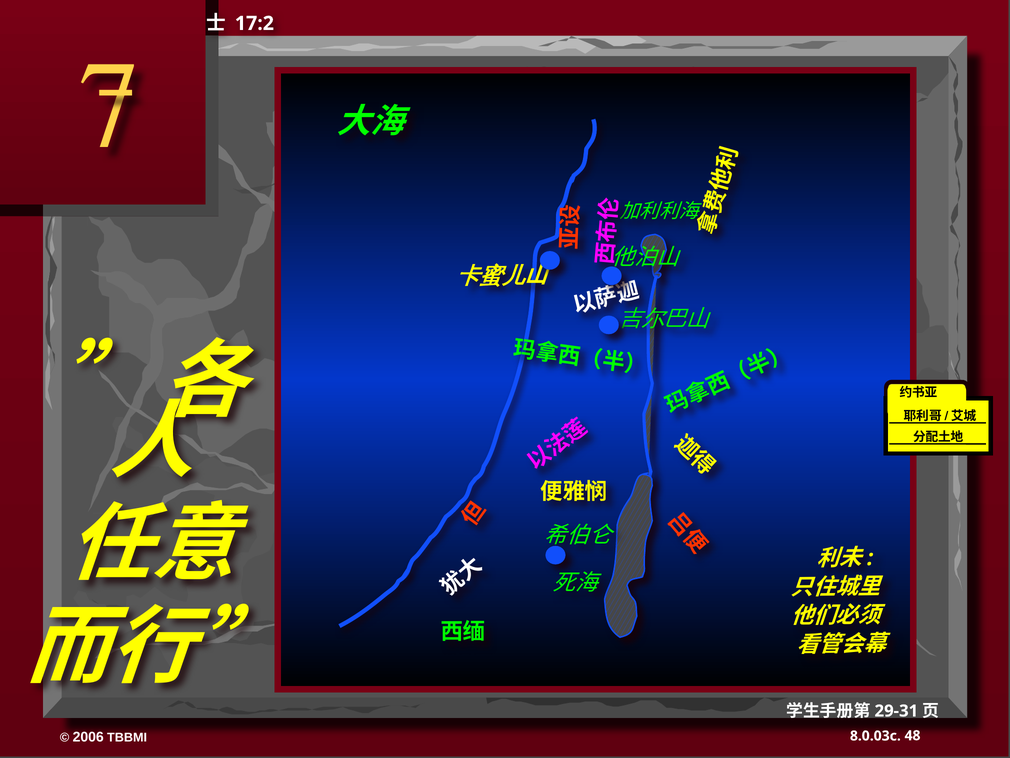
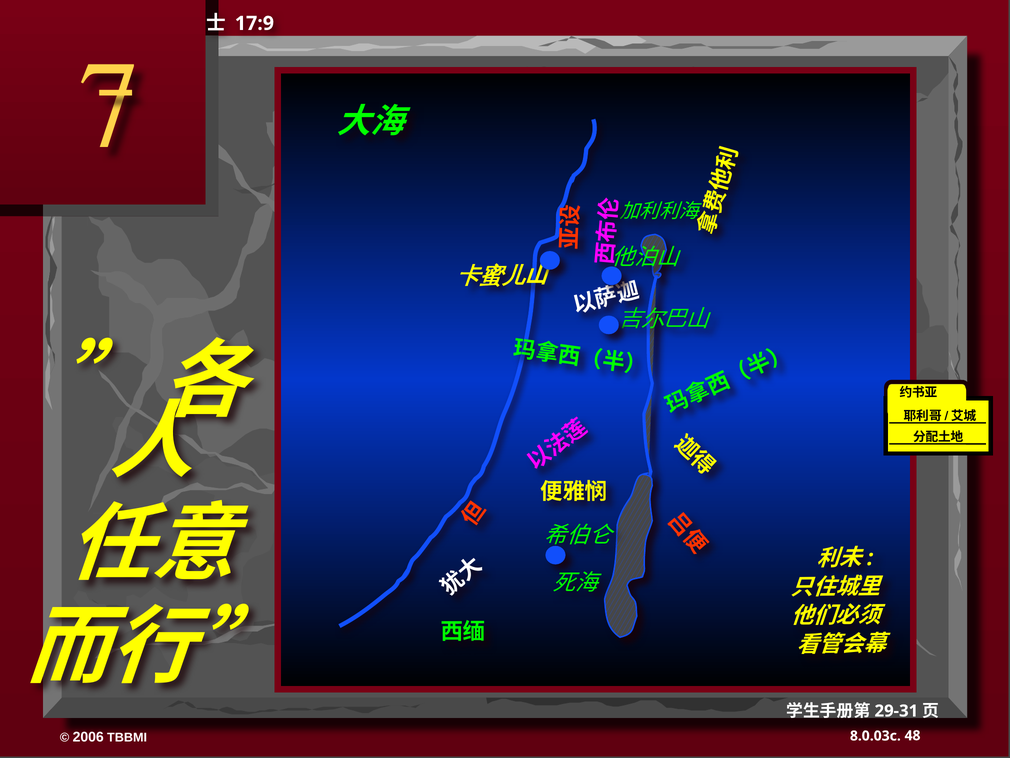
17:2: 17:2 -> 17:9
